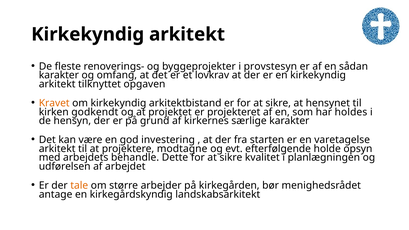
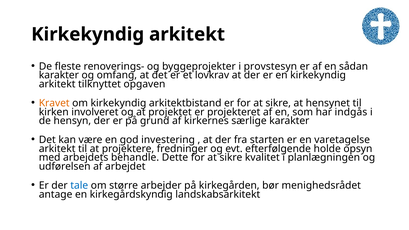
godkendt: godkendt -> involveret
holdes: holdes -> indgås
modtagne: modtagne -> fredninger
tale colour: orange -> blue
